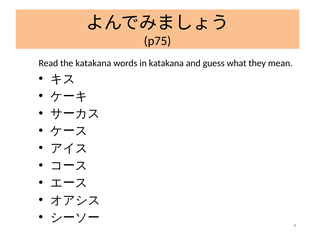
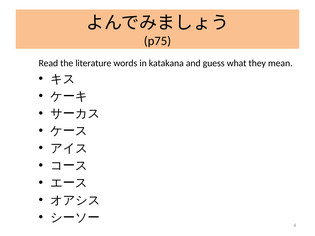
the katakana: katakana -> literature
